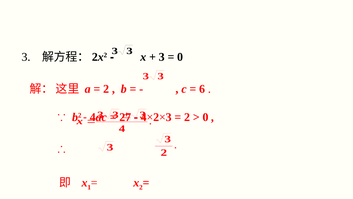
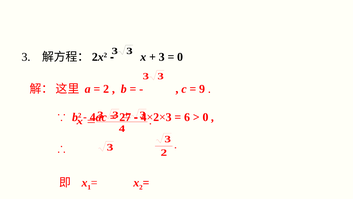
6: 6 -> 9
2 at (187, 117): 2 -> 6
